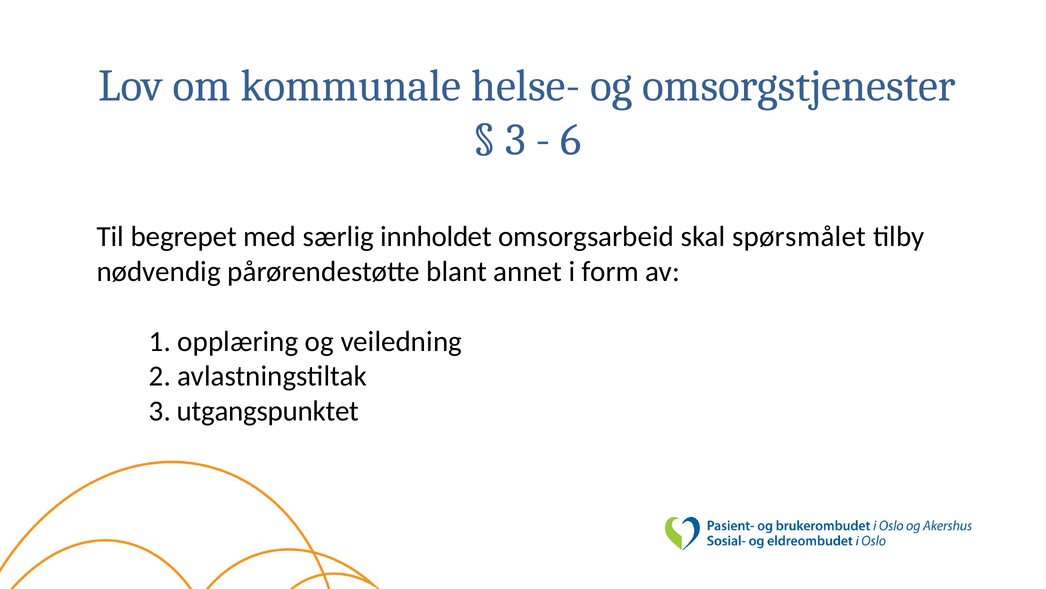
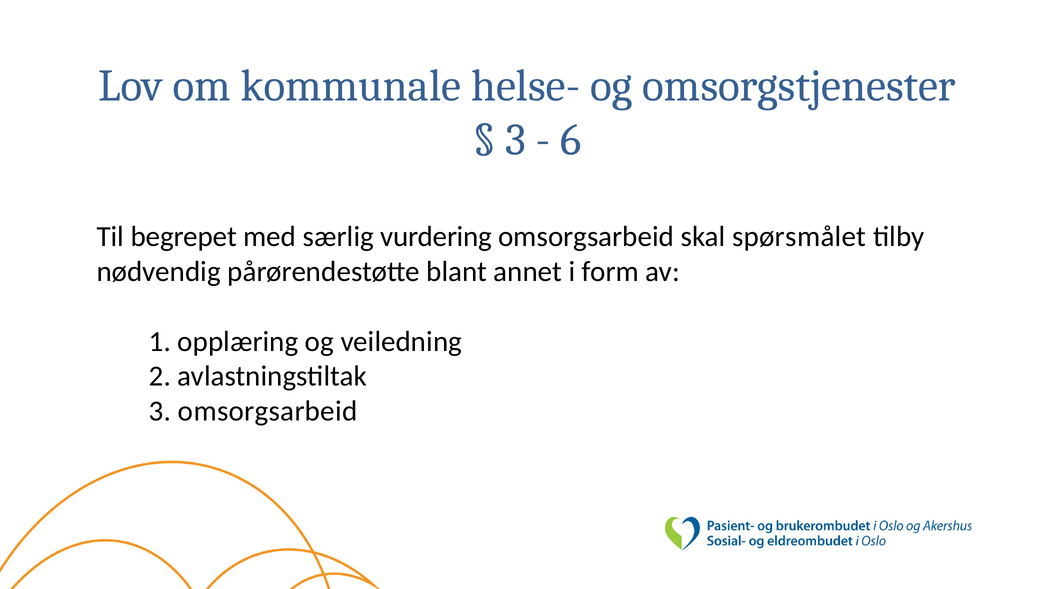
innholdet: innholdet -> vurdering
3 utgangspunktet: utgangspunktet -> omsorgsarbeid
